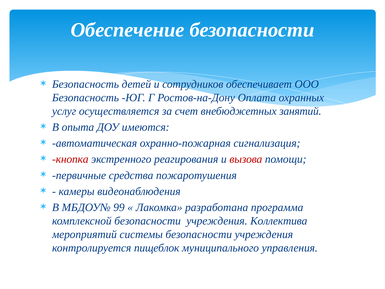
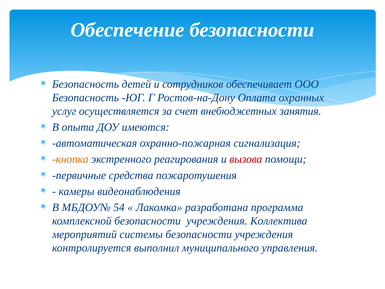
занятий: занятий -> занятия
кнопка colour: red -> orange
99: 99 -> 54
пищеблок: пищеблок -> выполнил
